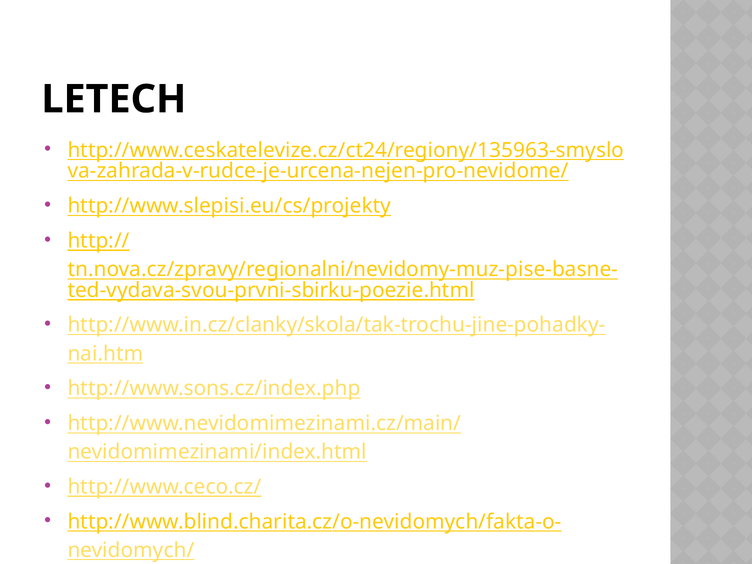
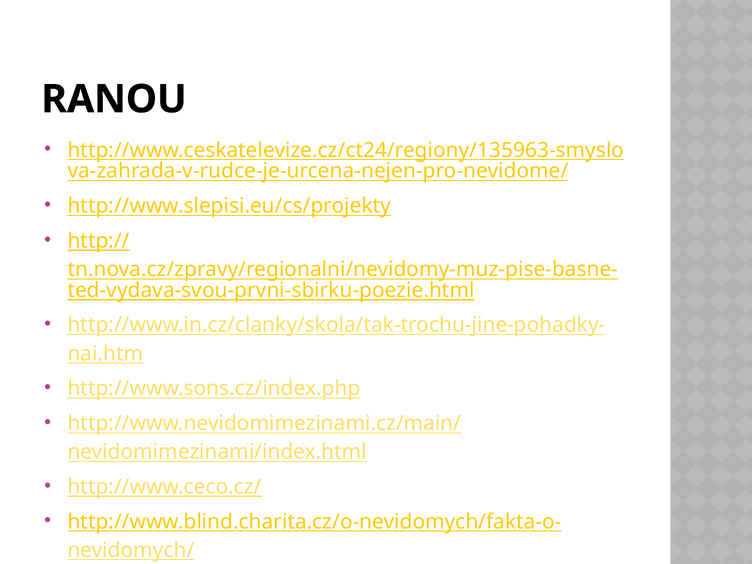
LETECH: LETECH -> RANOU
